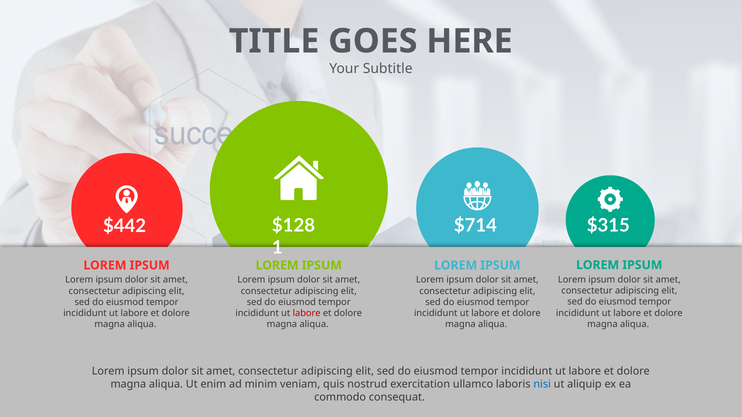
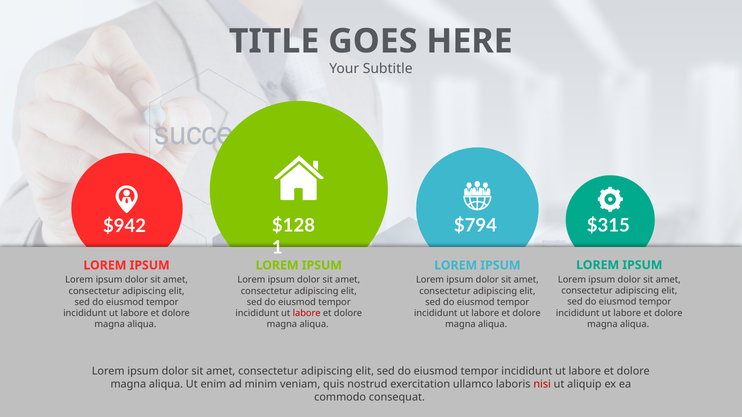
$714: $714 -> $794
$442: $442 -> $942
nisi colour: blue -> red
